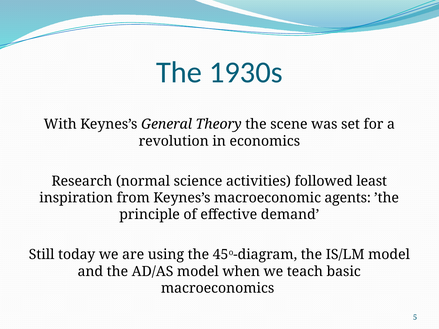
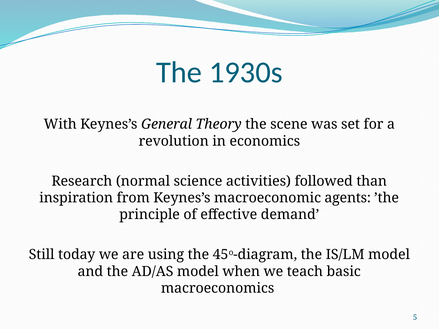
least: least -> than
